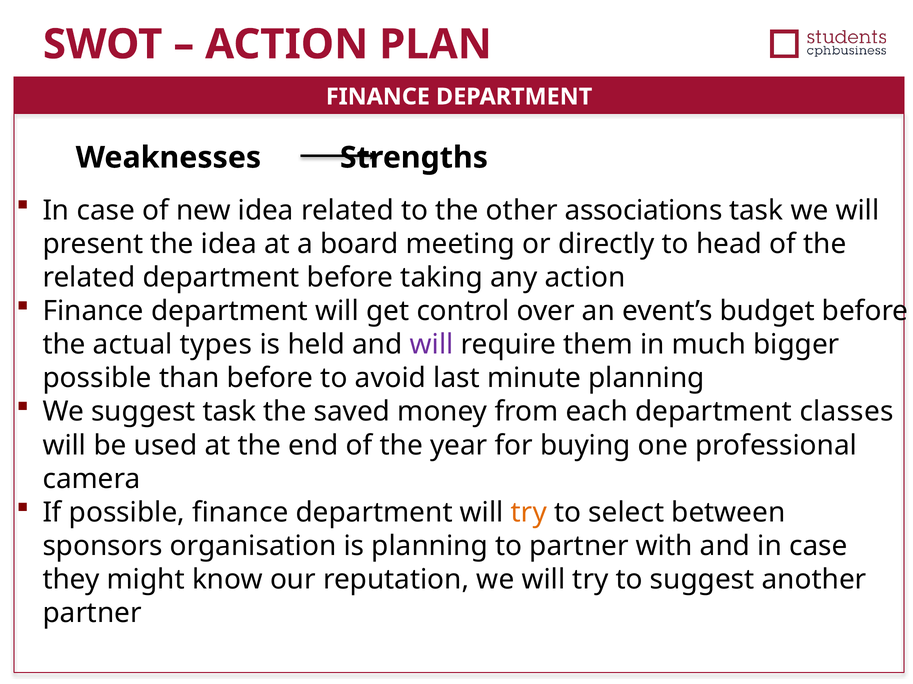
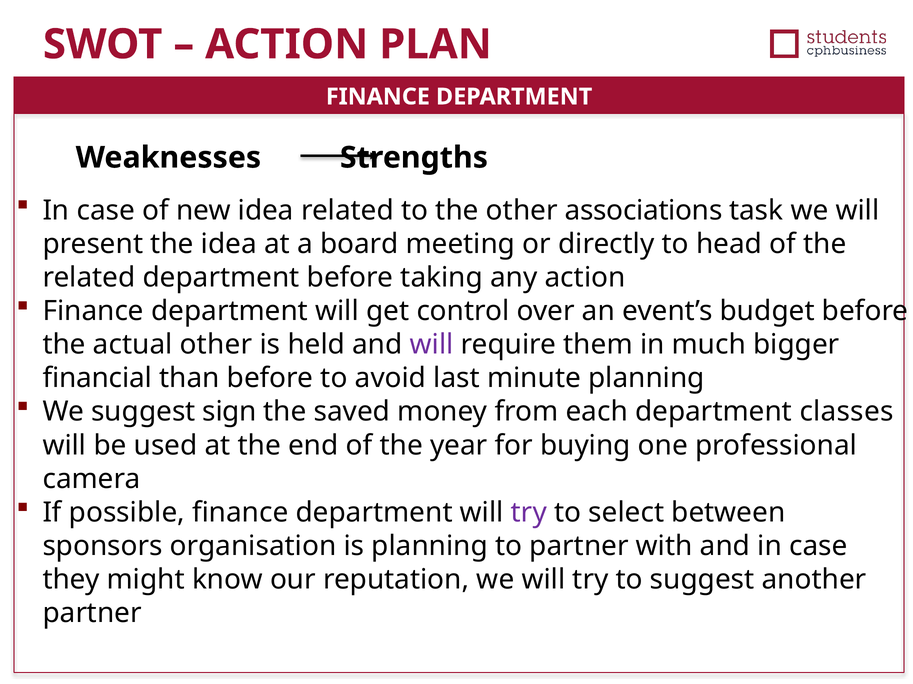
actual types: types -> other
possible at (97, 378): possible -> financial
suggest task: task -> sign
try at (529, 513) colour: orange -> purple
